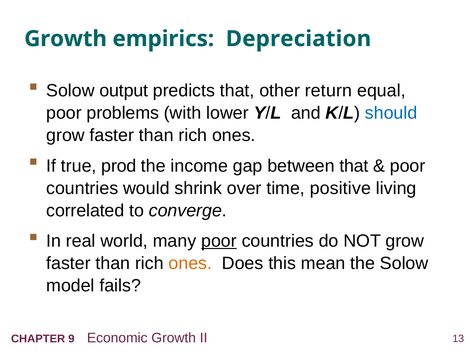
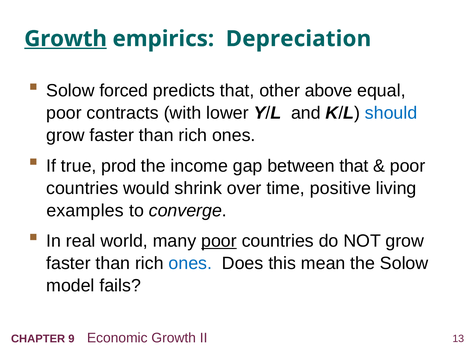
Growth at (66, 39) underline: none -> present
output: output -> forced
return: return -> above
problems: problems -> contracts
correlated: correlated -> examples
ones at (190, 264) colour: orange -> blue
